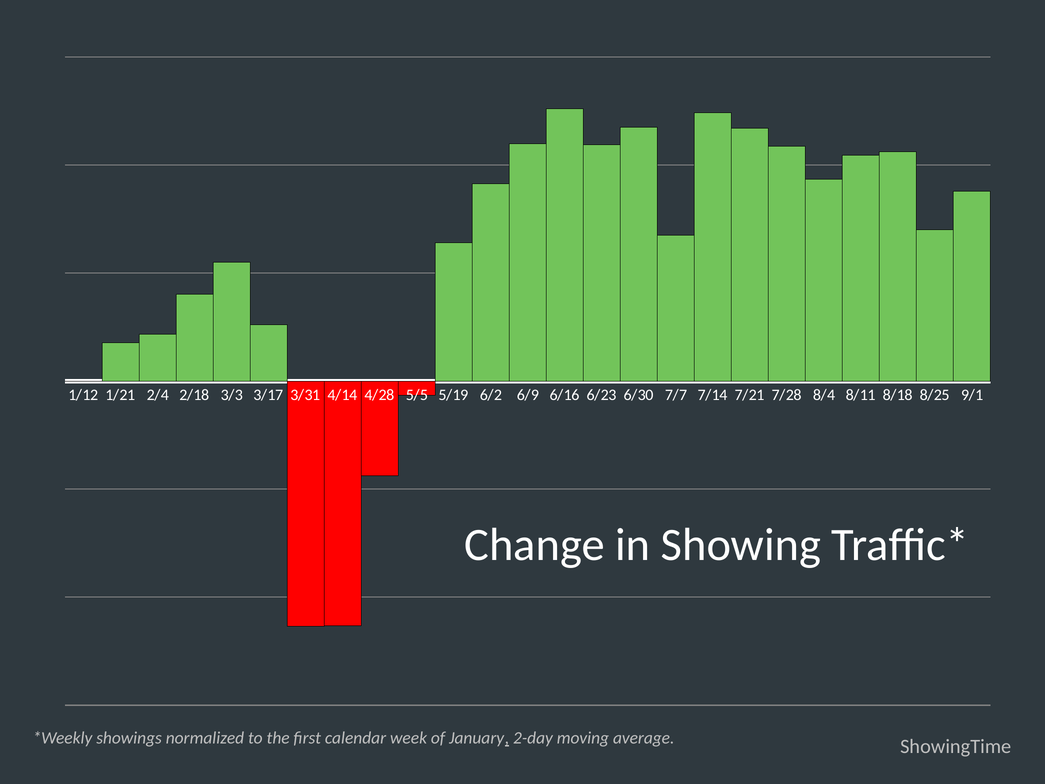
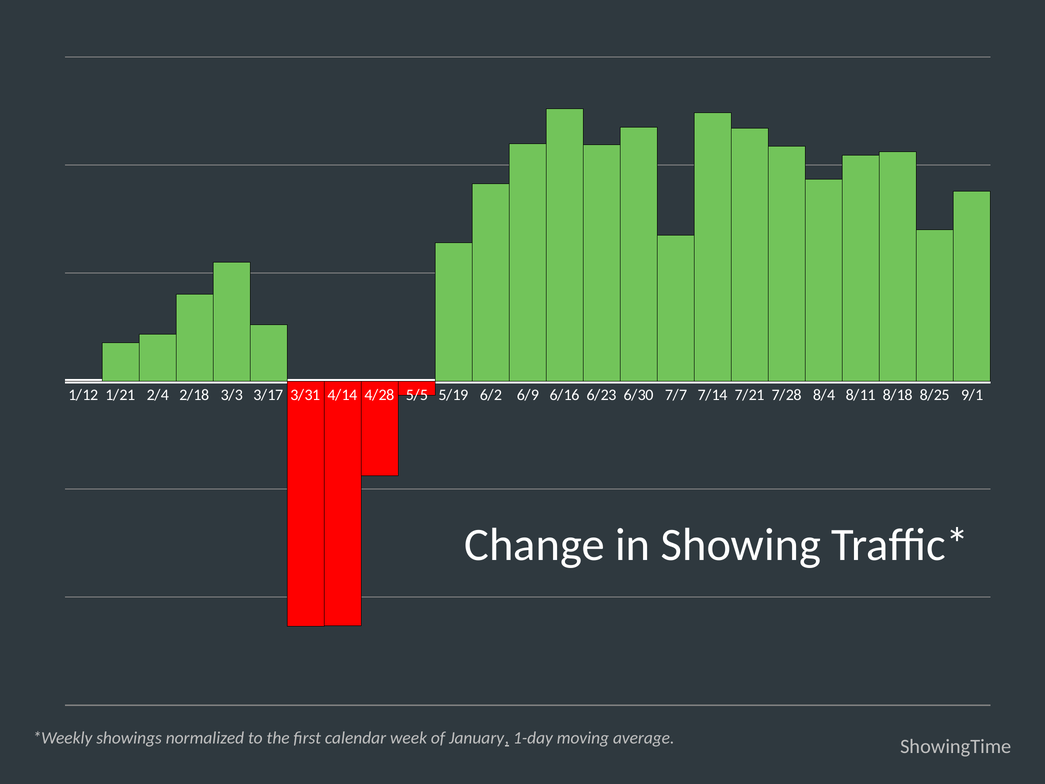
2-day: 2-day -> 1-day
